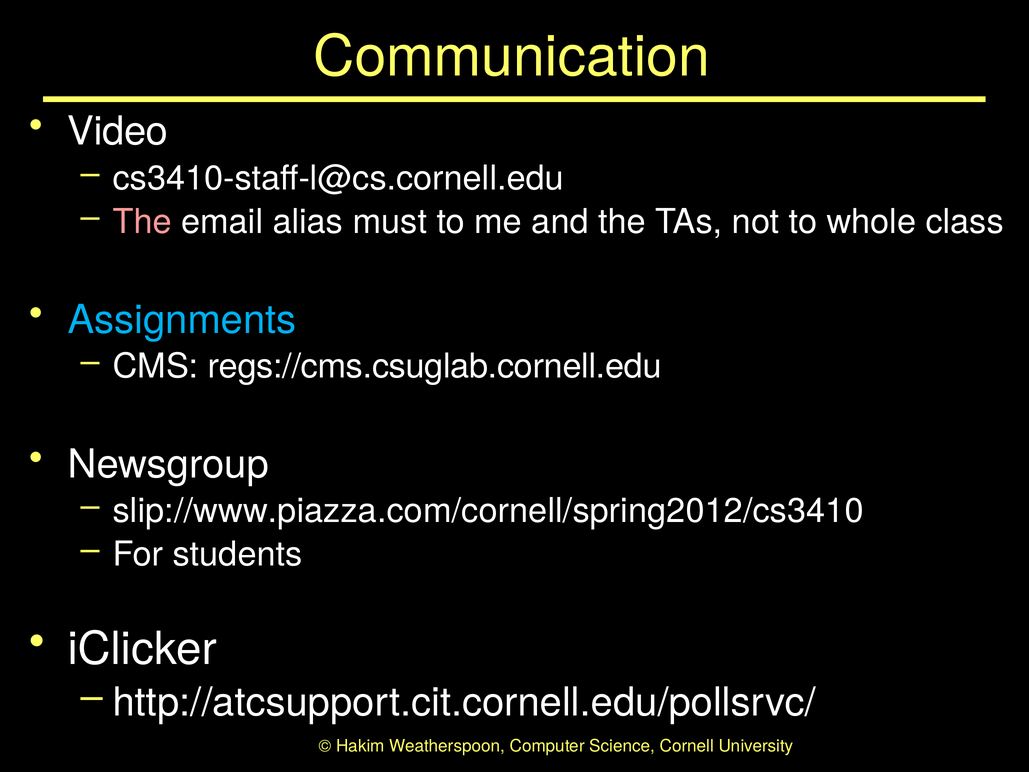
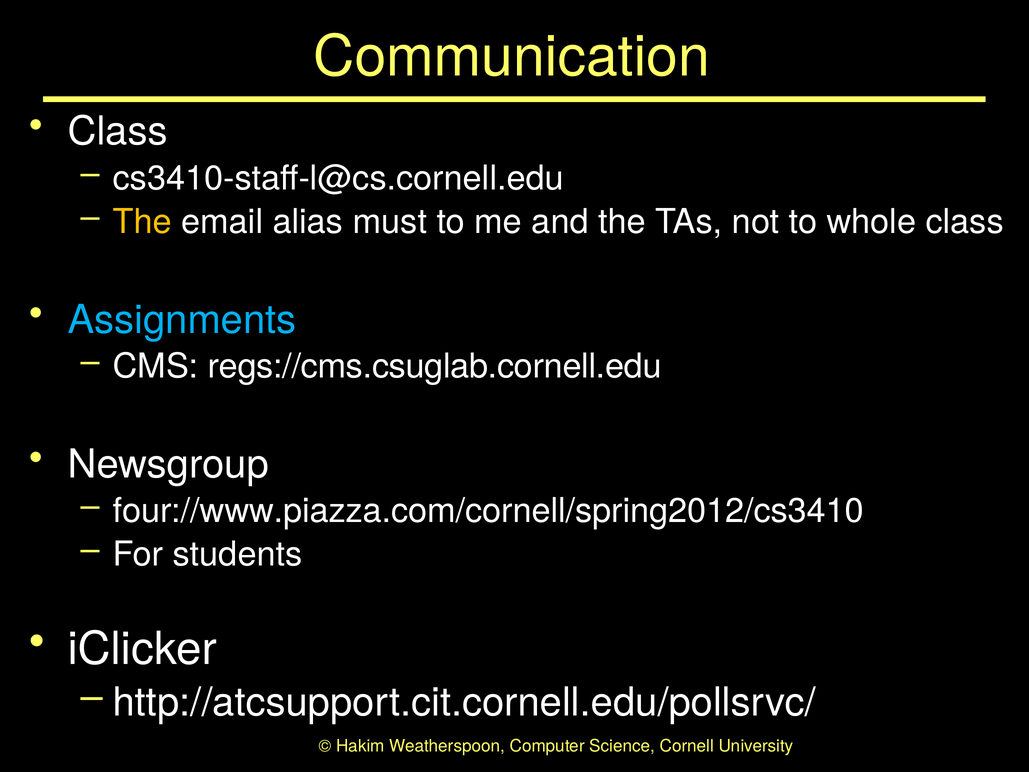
Video at (118, 132): Video -> Class
The at (142, 222) colour: pink -> yellow
slip://www.piazza.com/cornell/spring2012/cs3410: slip://www.piazza.com/cornell/spring2012/cs3410 -> four://www.piazza.com/cornell/spring2012/cs3410
